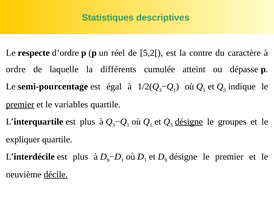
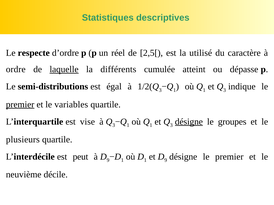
5,2[: 5,2[ -> 2,5[
contre: contre -> utilisé
laquelle underline: none -> present
semi-pourcentage: semi-pourcentage -> semi-distributions
L’interquartile est plus: plus -> vise
expliquer: expliquer -> plusieurs
L’interdécile est plus: plus -> peut
décile underline: present -> none
